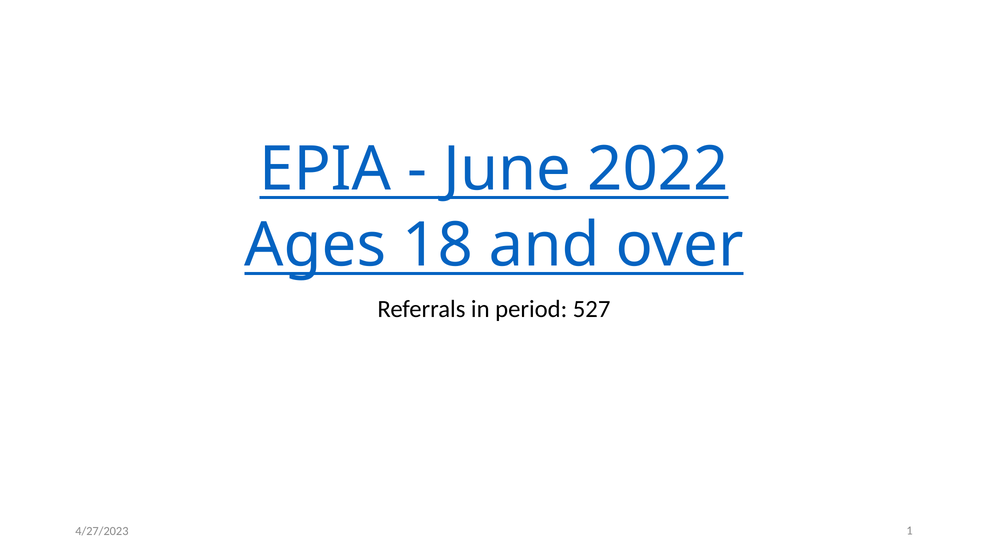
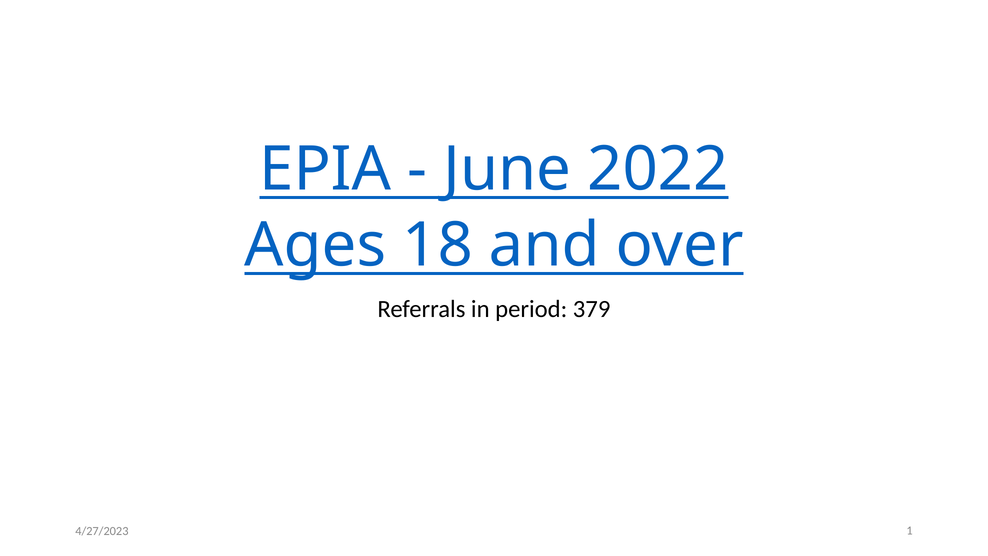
527: 527 -> 379
